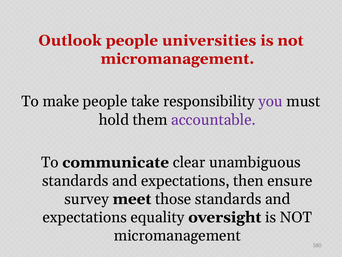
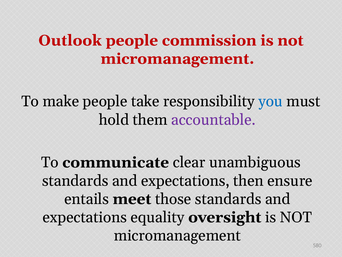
universities: universities -> commission
you colour: purple -> blue
survey: survey -> entails
